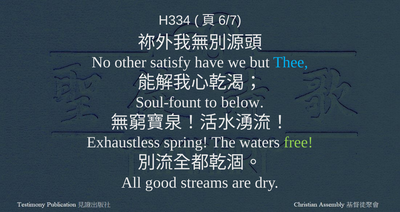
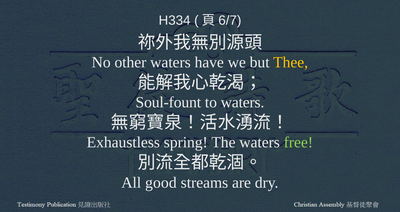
other satisfy: satisfy -> waters
Thee colour: light blue -> yellow
to below: below -> waters
